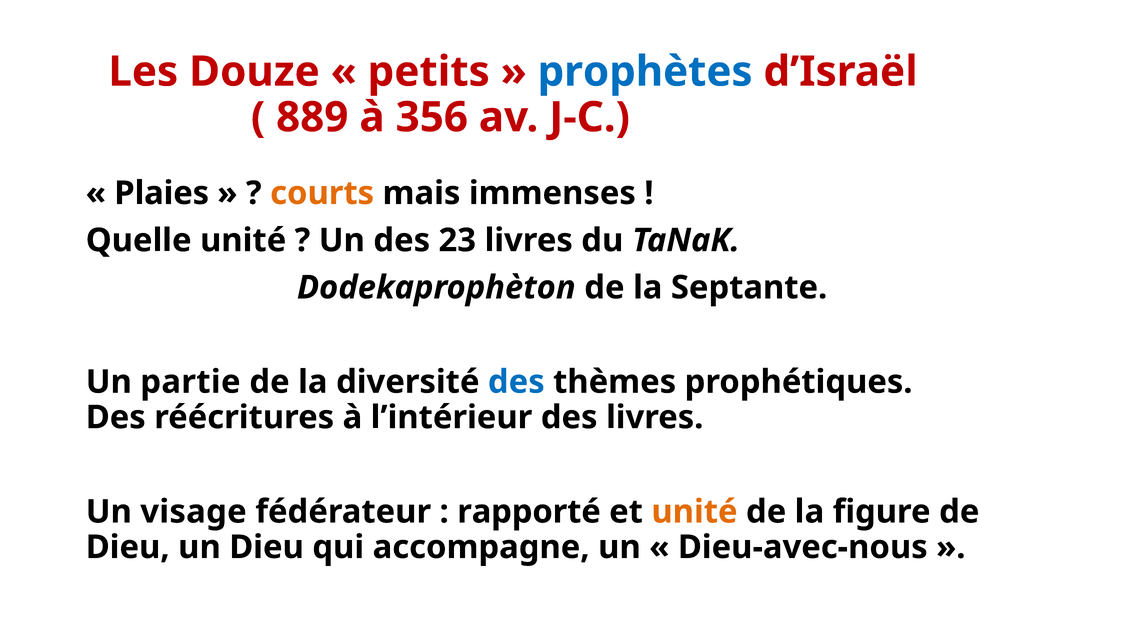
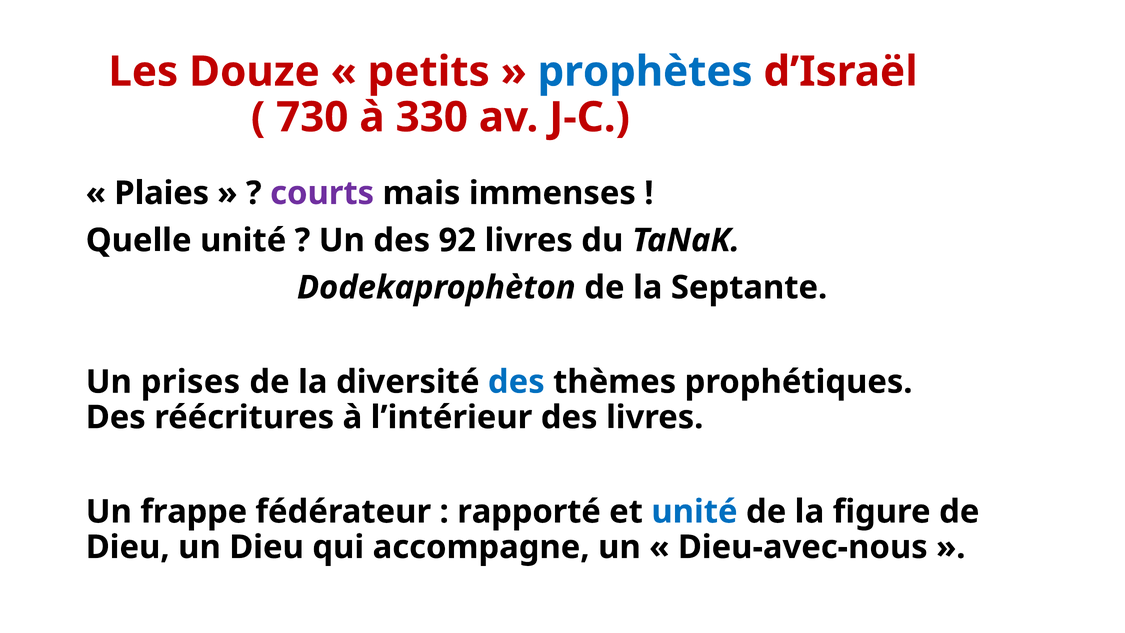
889: 889 -> 730
356: 356 -> 330
courts colour: orange -> purple
23: 23 -> 92
partie: partie -> prises
visage: visage -> frappe
unité at (694, 512) colour: orange -> blue
